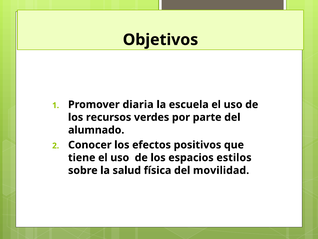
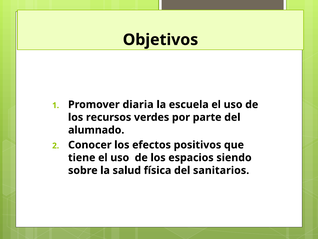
estilos: estilos -> siendo
movilidad: movilidad -> sanitarios
